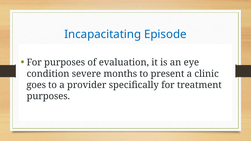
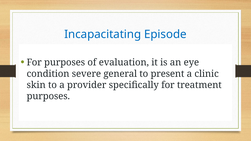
months: months -> general
goes: goes -> skin
